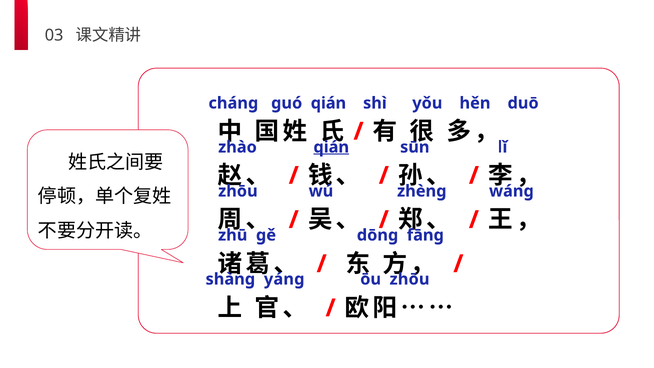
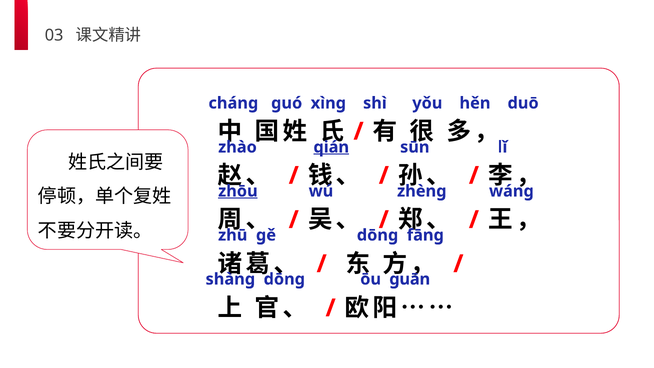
ɡuó qián: qián -> xìng
zhōu at (238, 191) underline: none -> present
shànɡ yánɡ: yánɡ -> dōnɡ
ōu zhōu: zhōu -> ɡuān
